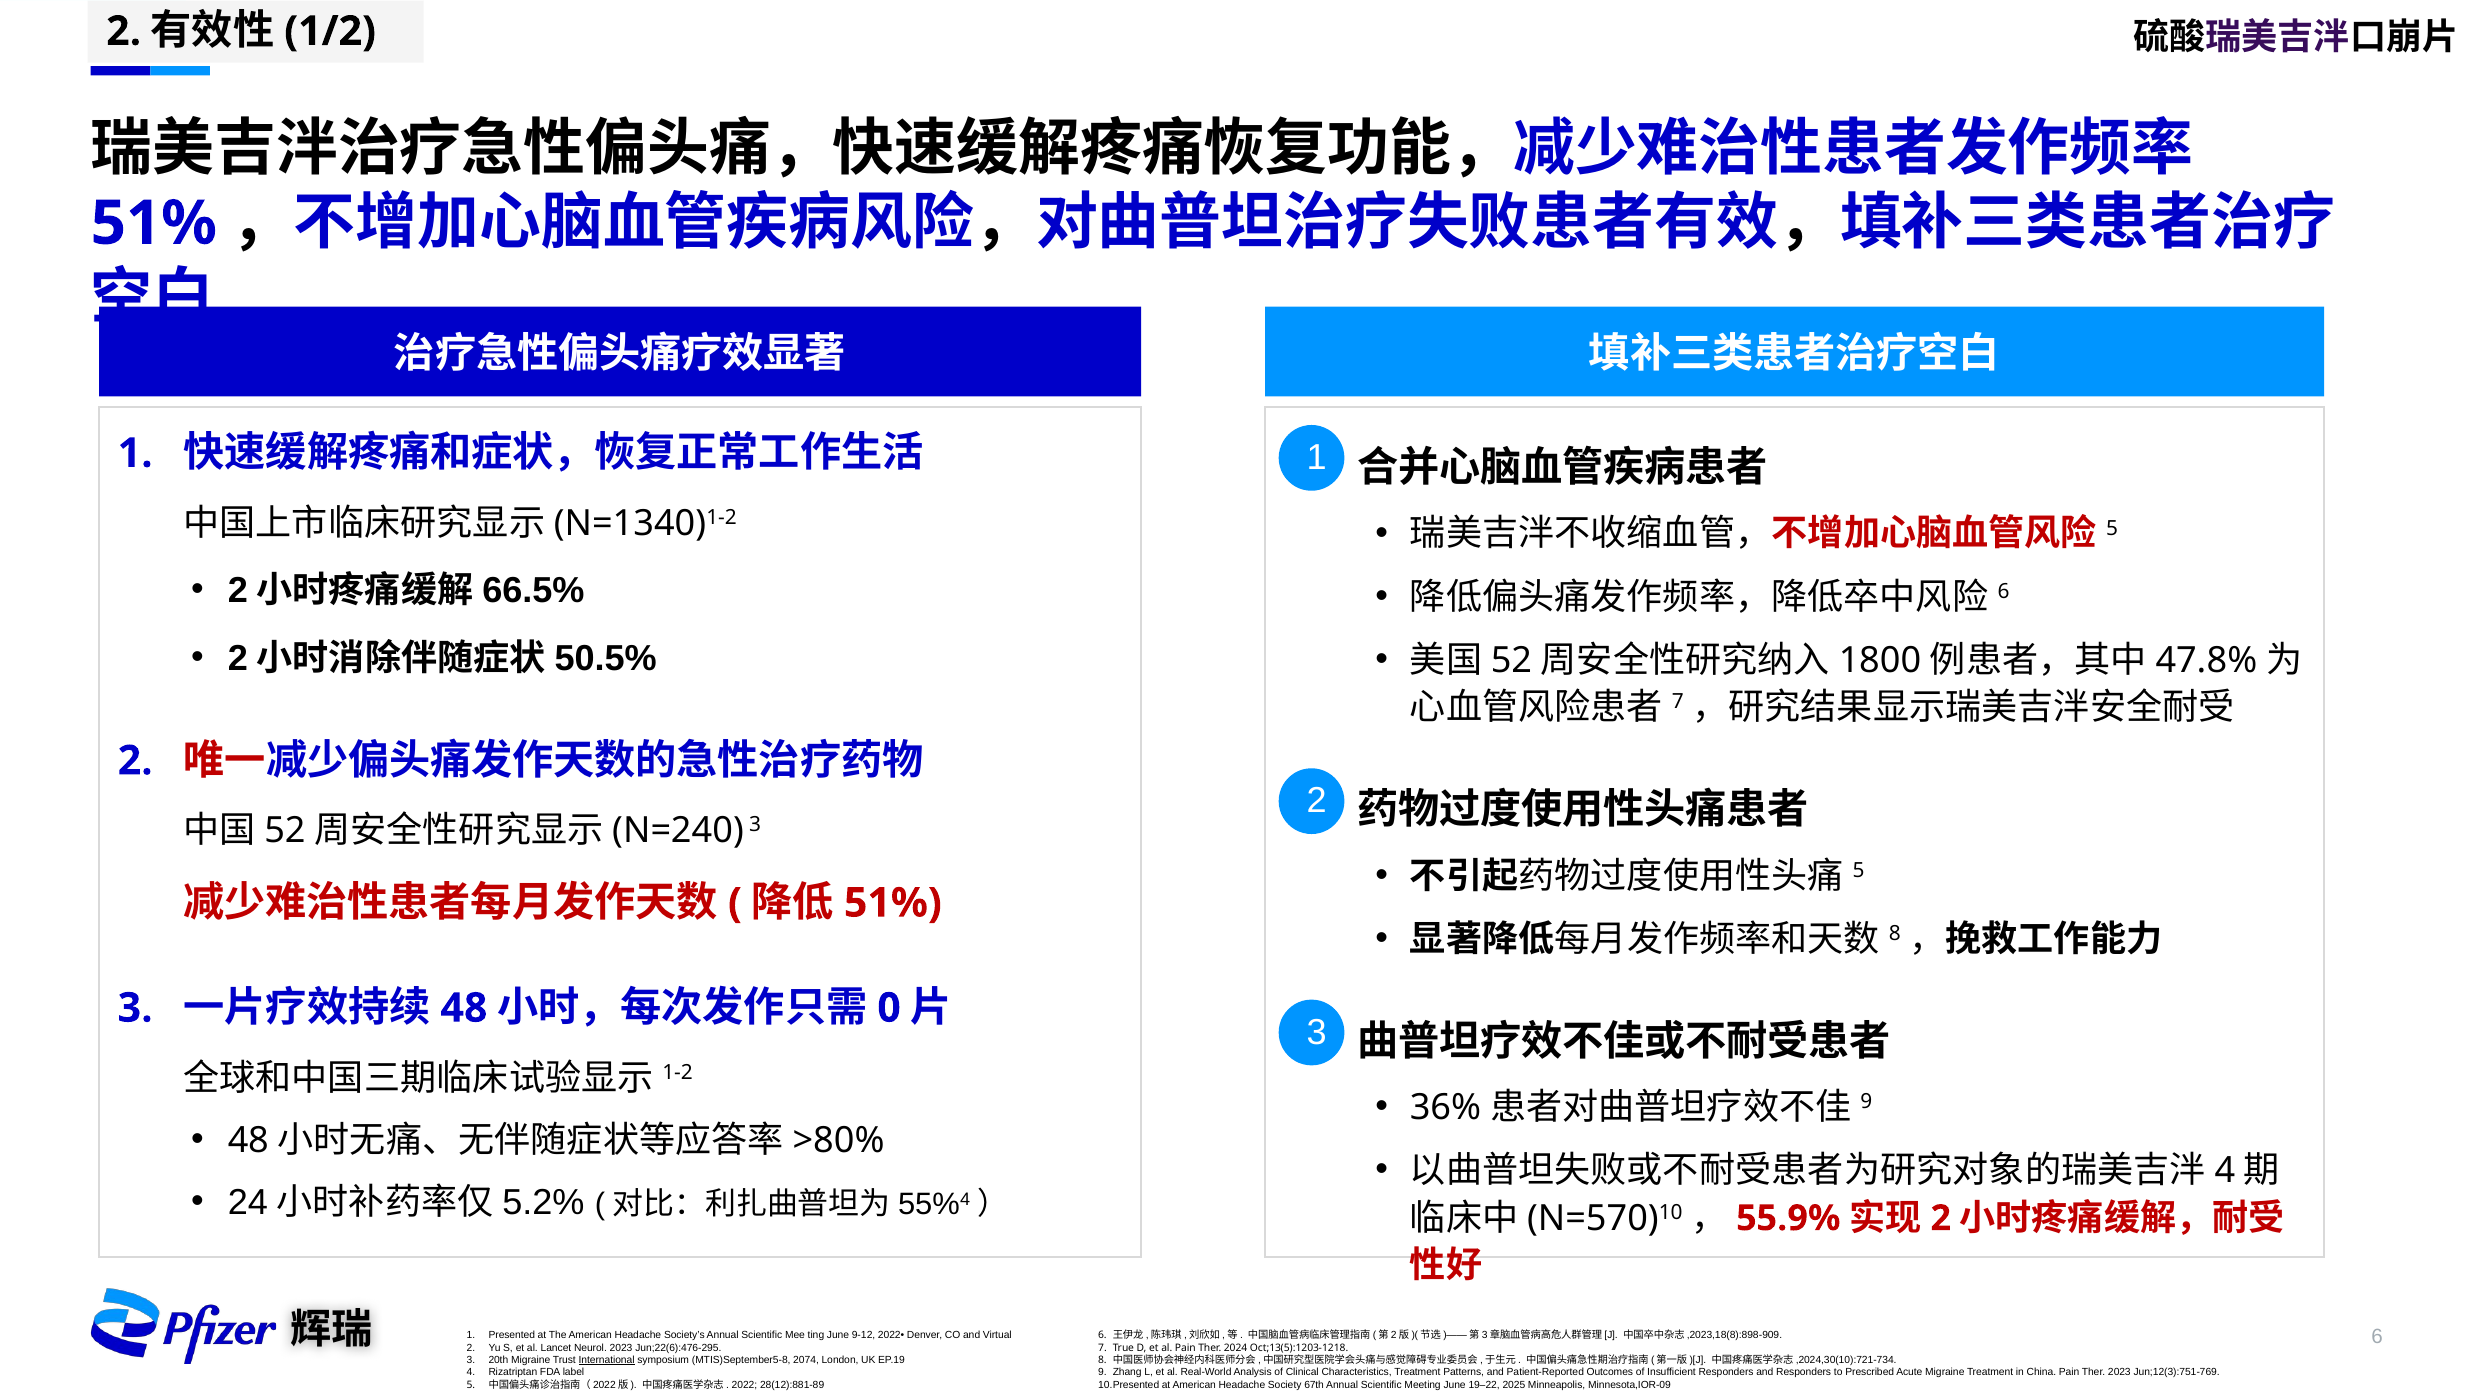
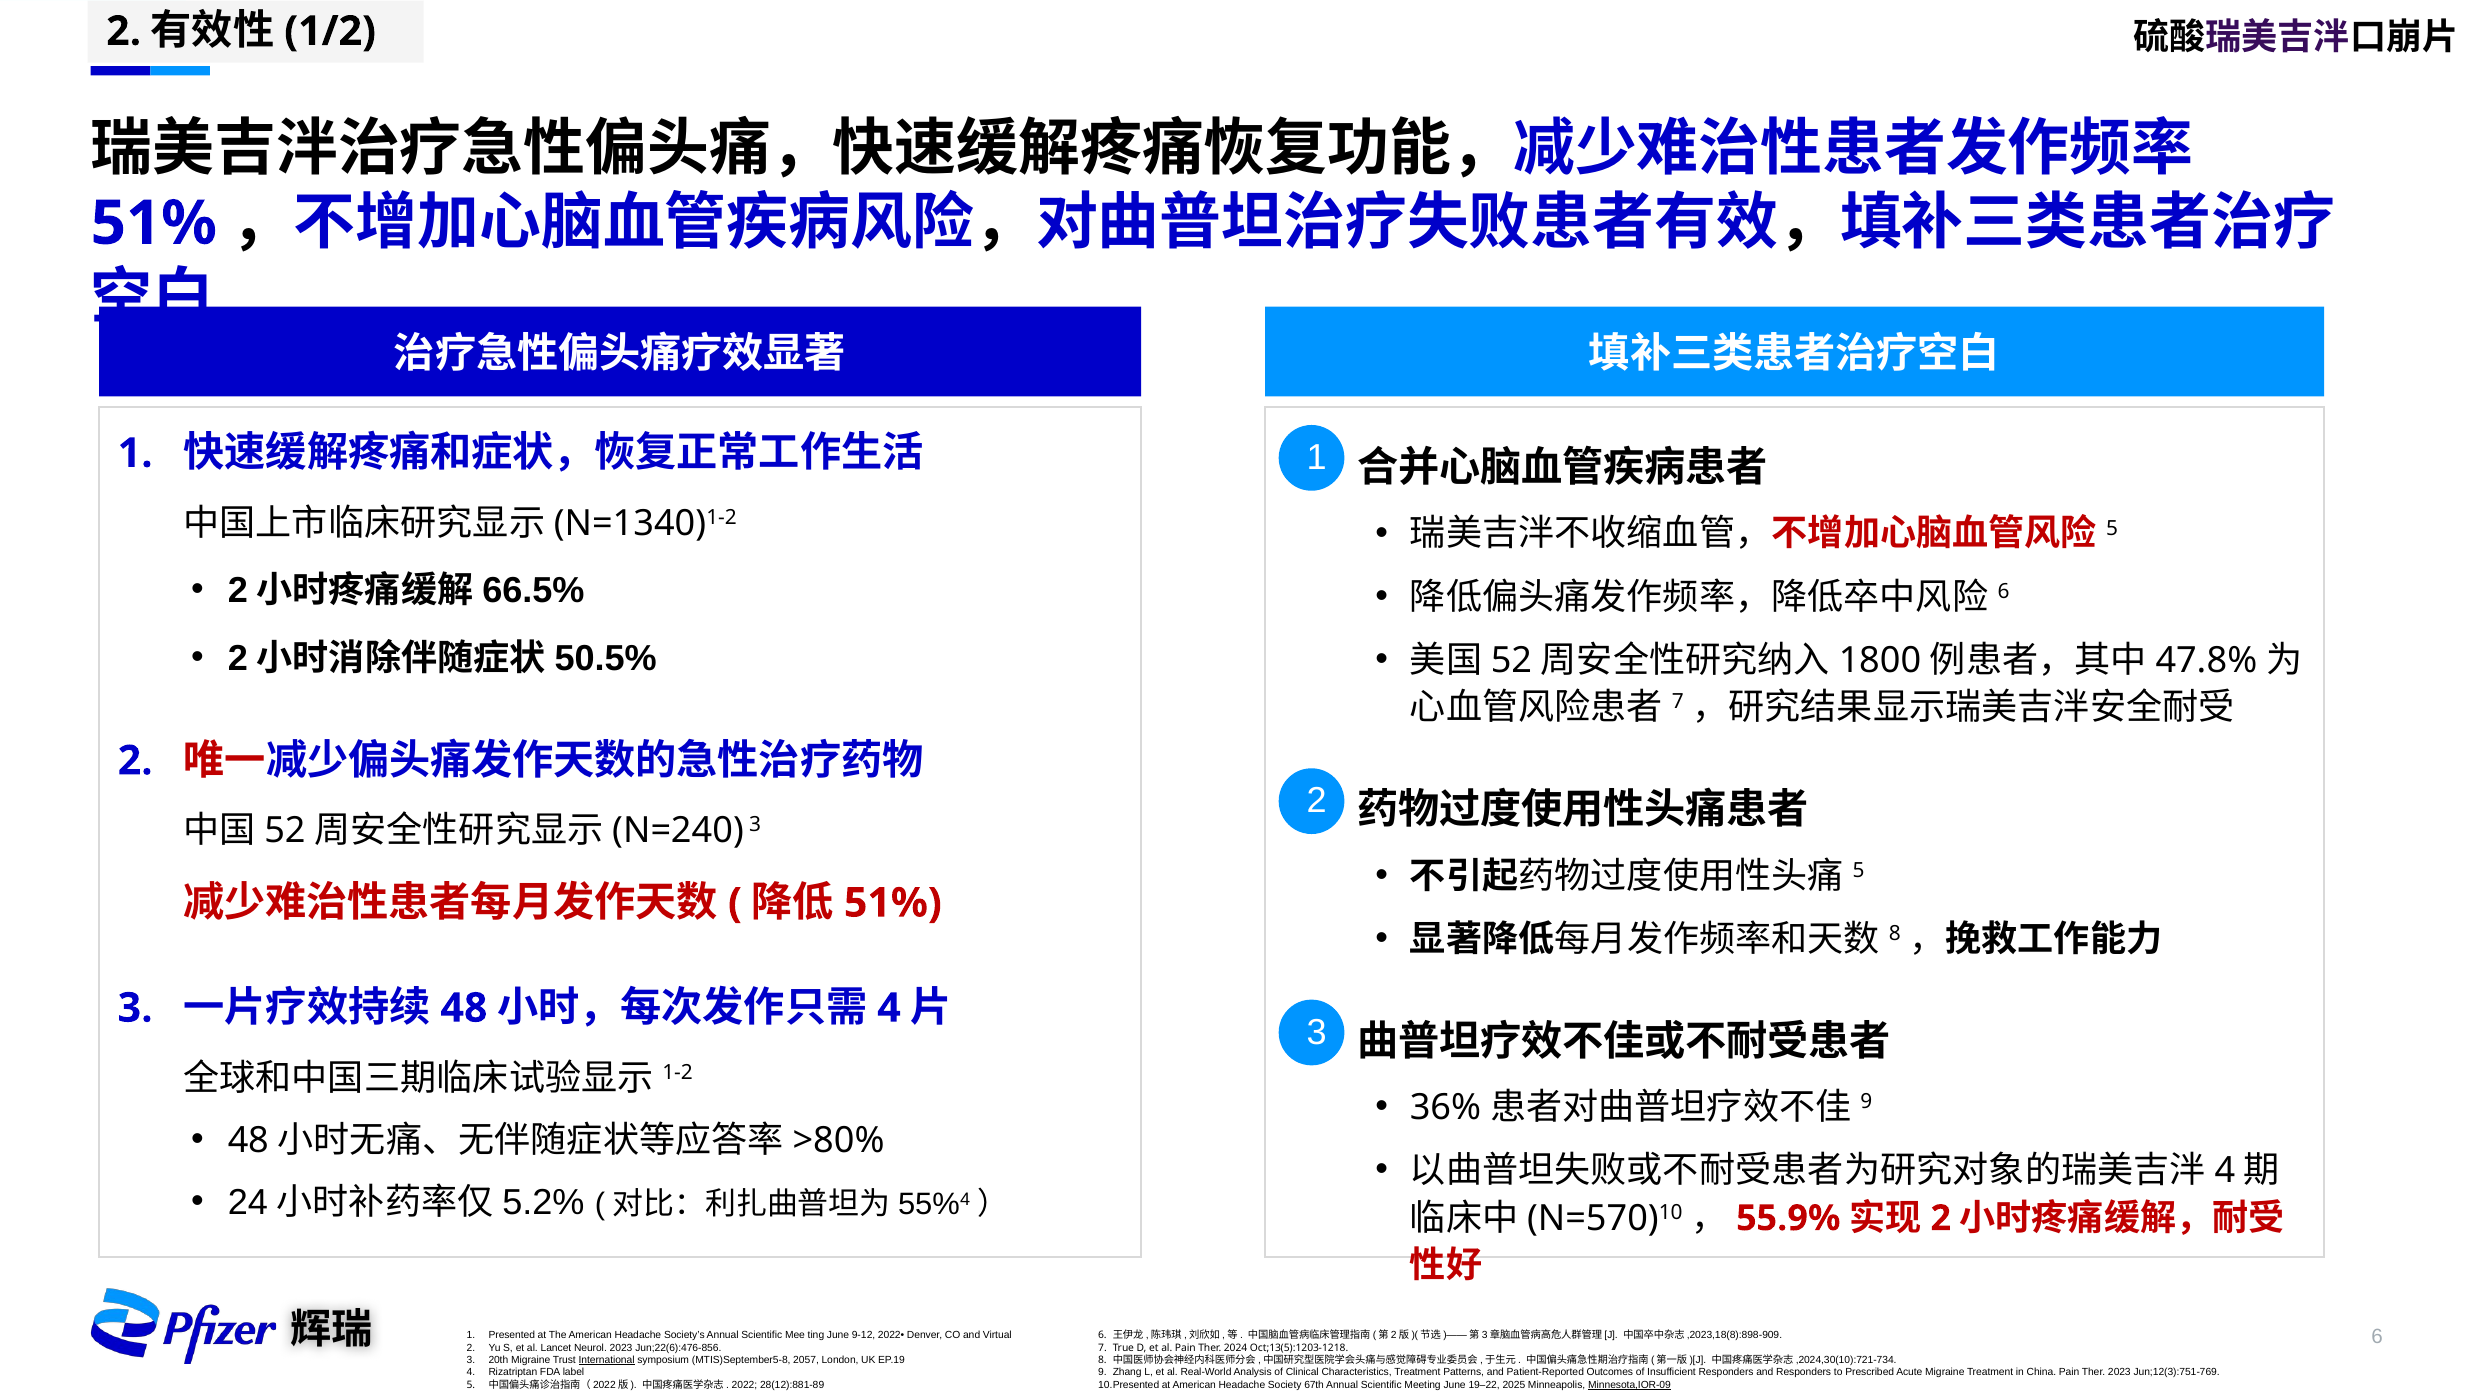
0 at (889, 1008): 0 -> 4
Jun;22(6):476-295: Jun;22(6):476-295 -> Jun;22(6):476-856
2074: 2074 -> 2057
Minnesota,IOR-09 underline: none -> present
